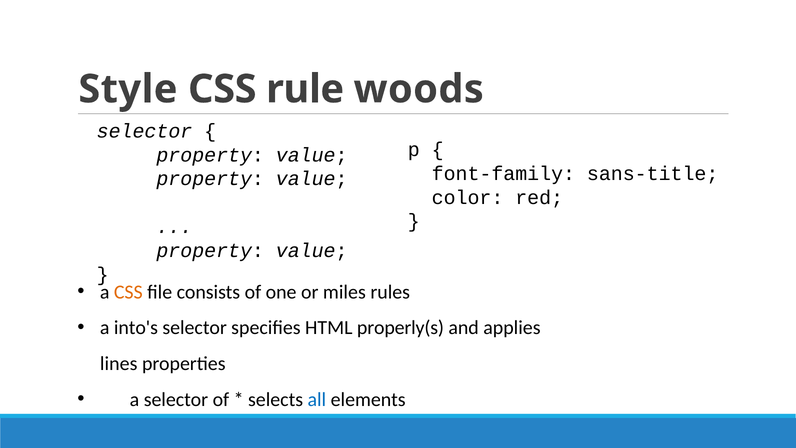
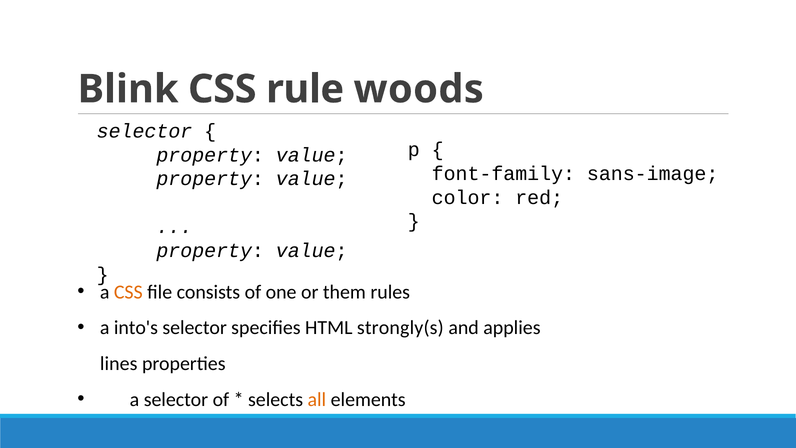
Style: Style -> Blink
sans-title: sans-title -> sans-image
miles: miles -> them
properly(s: properly(s -> strongly(s
all colour: blue -> orange
